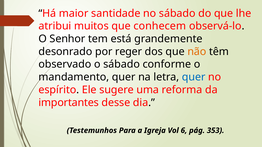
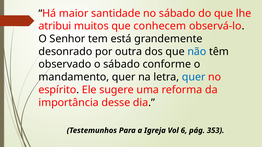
reger: reger -> outra
não colour: orange -> blue
importantes: importantes -> importância
